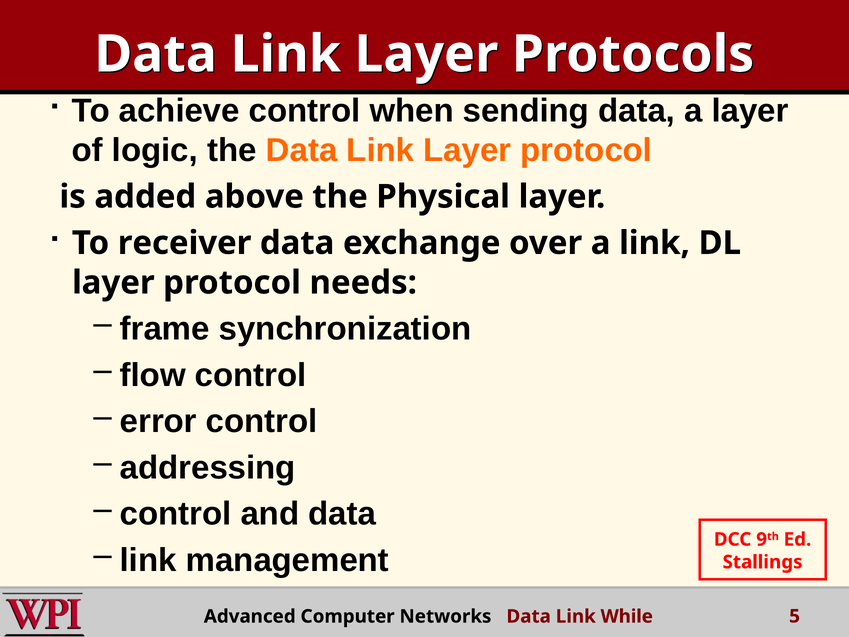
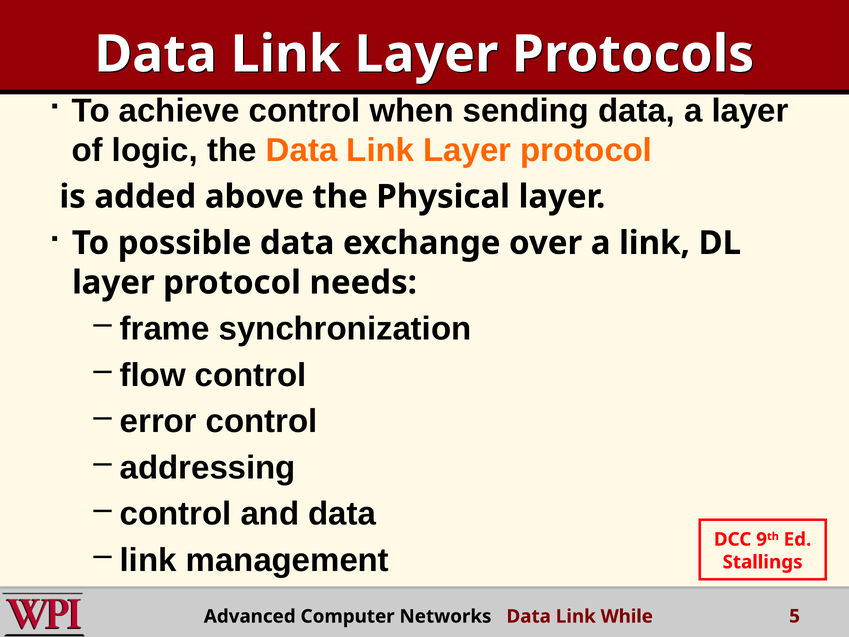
receiver: receiver -> possible
